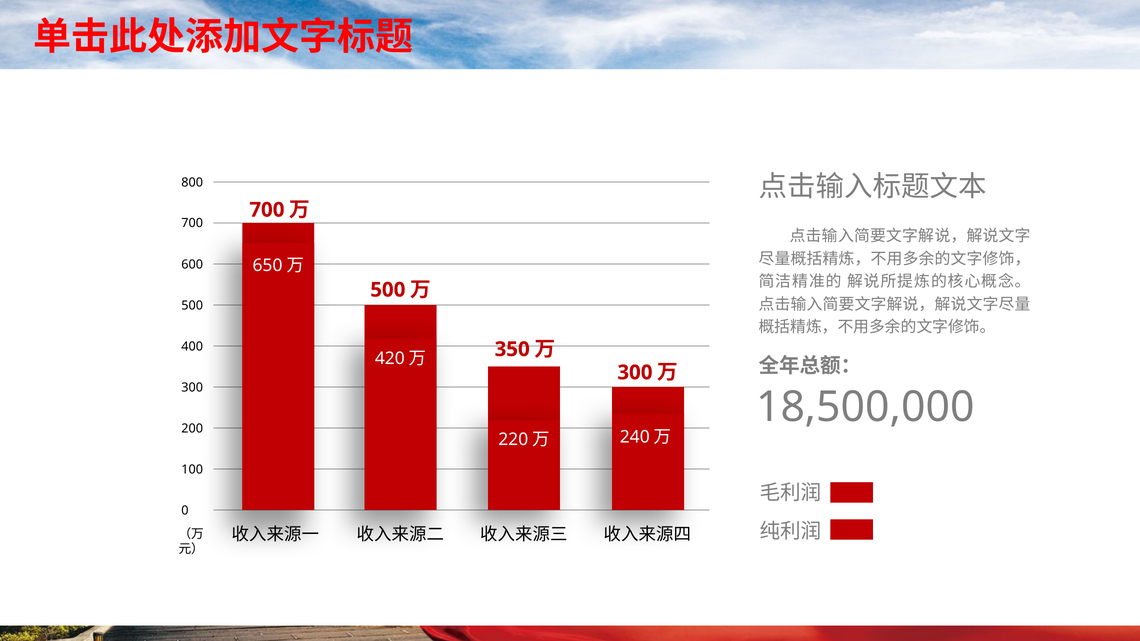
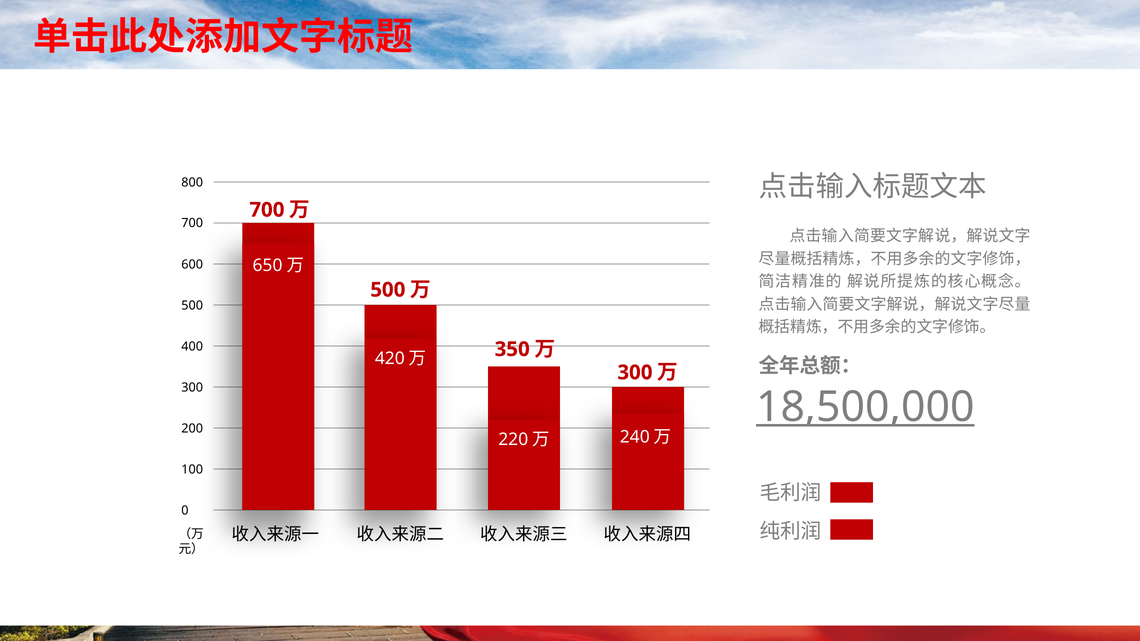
18,500,000 underline: none -> present
